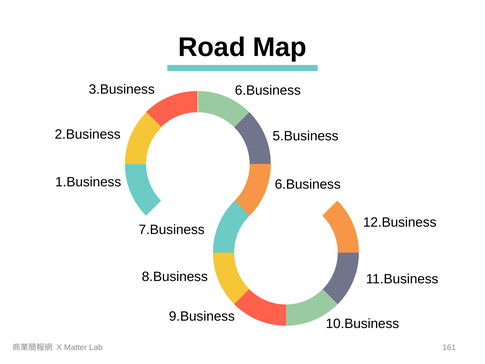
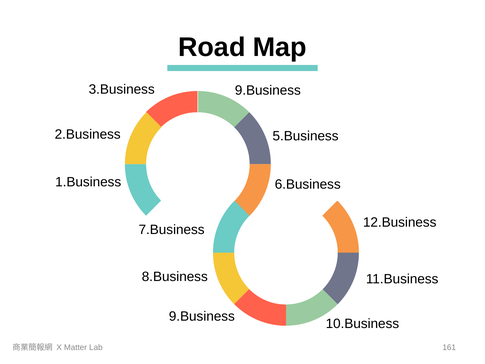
3.Business 6.Business: 6.Business -> 9.Business
